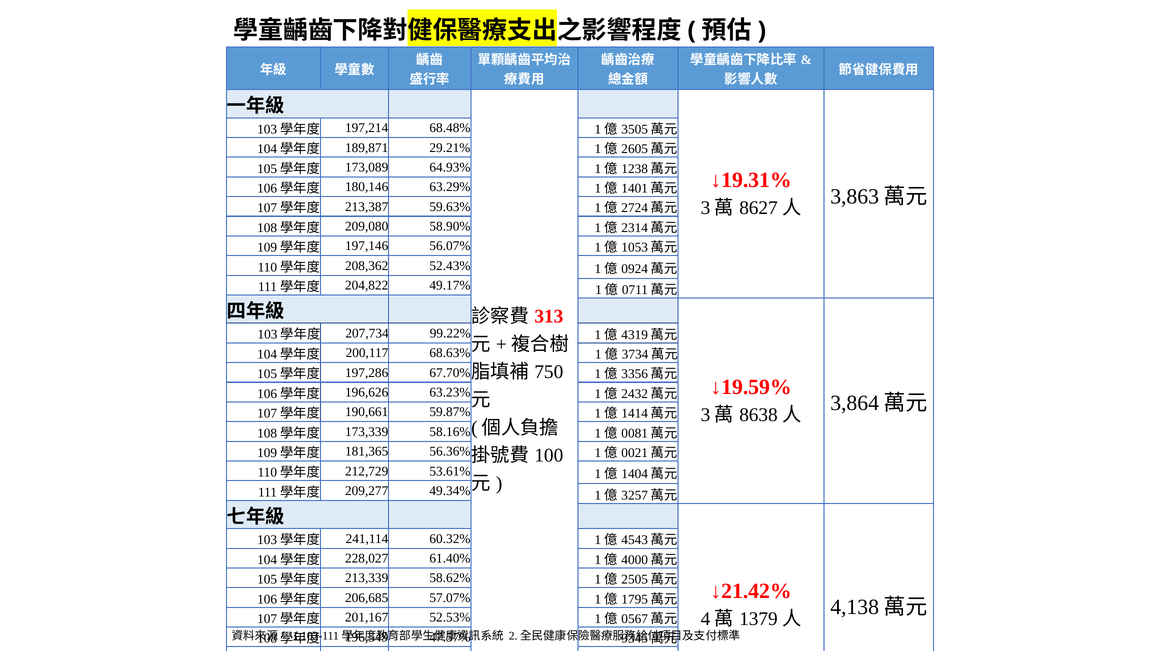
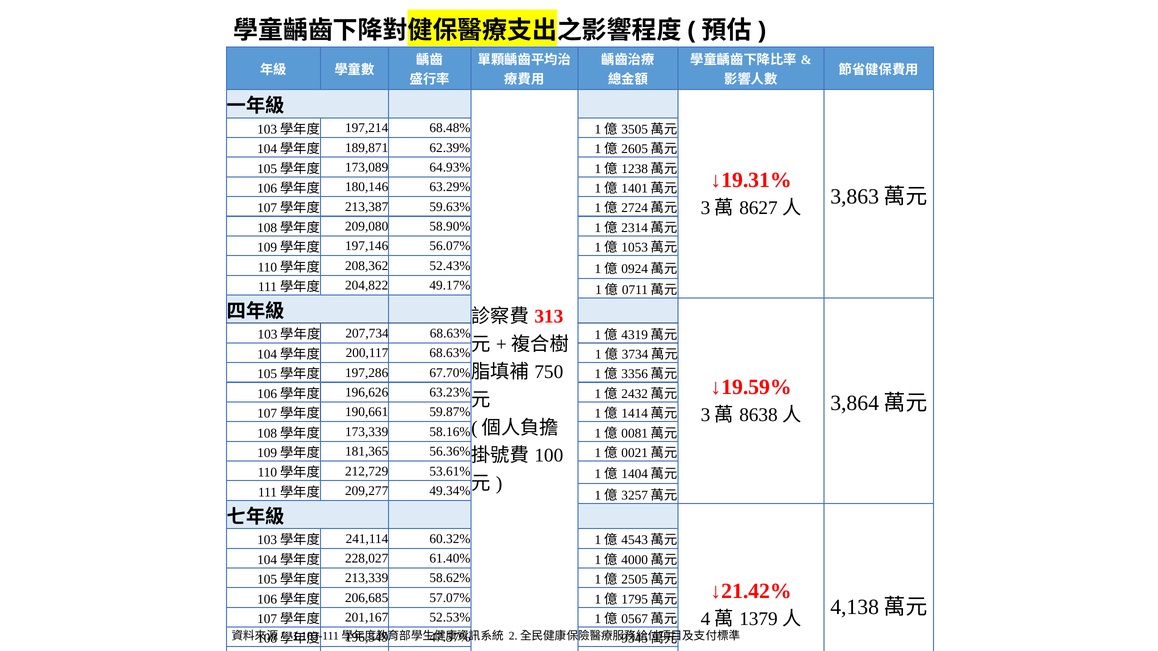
29.21%: 29.21% -> 62.39%
207,734 99.22%: 99.22% -> 68.63%
